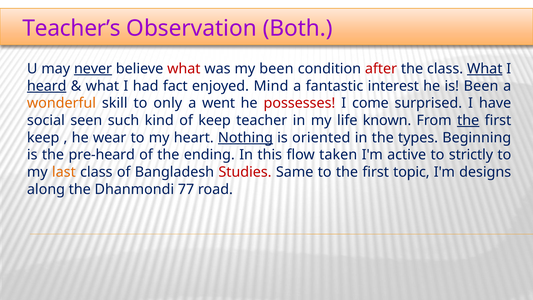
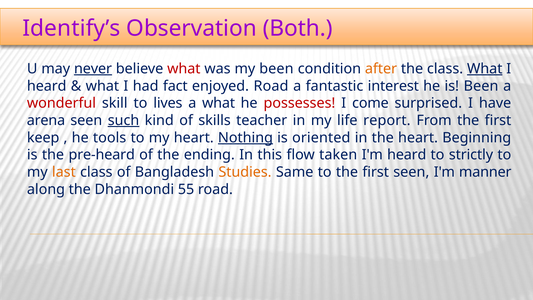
Teacher’s: Teacher’s -> Identify’s
after colour: red -> orange
heard at (47, 86) underline: present -> none
enjoyed Mind: Mind -> Road
wonderful colour: orange -> red
only: only -> lives
a went: went -> what
social: social -> arena
such underline: none -> present
of keep: keep -> skills
known: known -> report
the at (468, 120) underline: present -> none
wear: wear -> tools
the types: types -> heart
I'm active: active -> heard
Studies colour: red -> orange
first topic: topic -> seen
designs: designs -> manner
77: 77 -> 55
